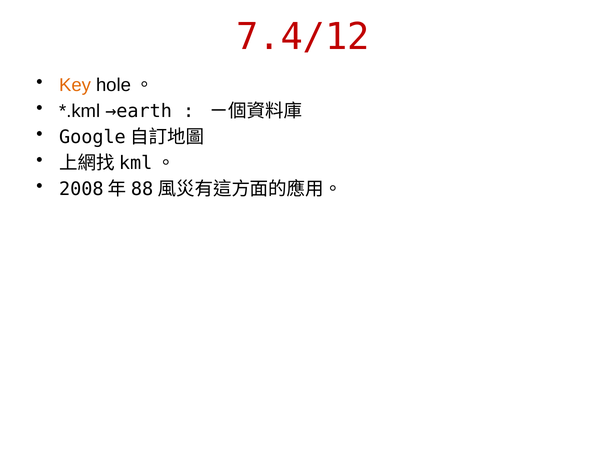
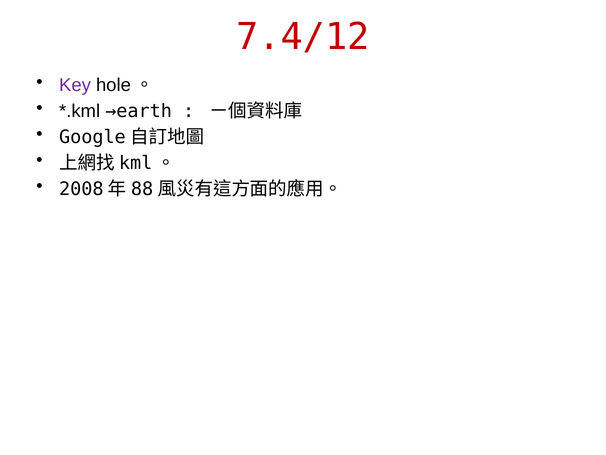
Key colour: orange -> purple
